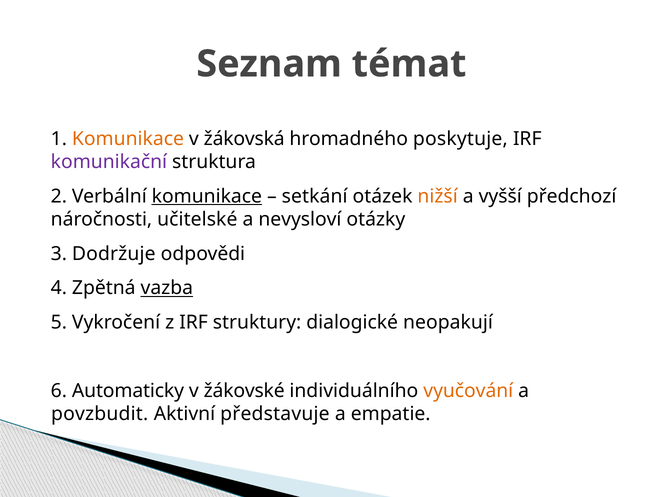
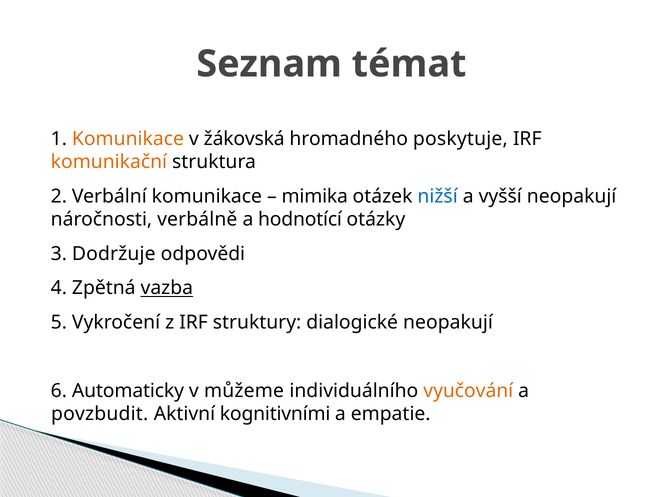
komunikační colour: purple -> orange
komunikace at (207, 196) underline: present -> none
setkání: setkání -> mimika
nižší colour: orange -> blue
vyšší předchozí: předchozí -> neopakují
učitelské: učitelské -> verbálně
nevysloví: nevysloví -> hodnotící
žákovské: žákovské -> můžeme
představuje: představuje -> kognitivními
